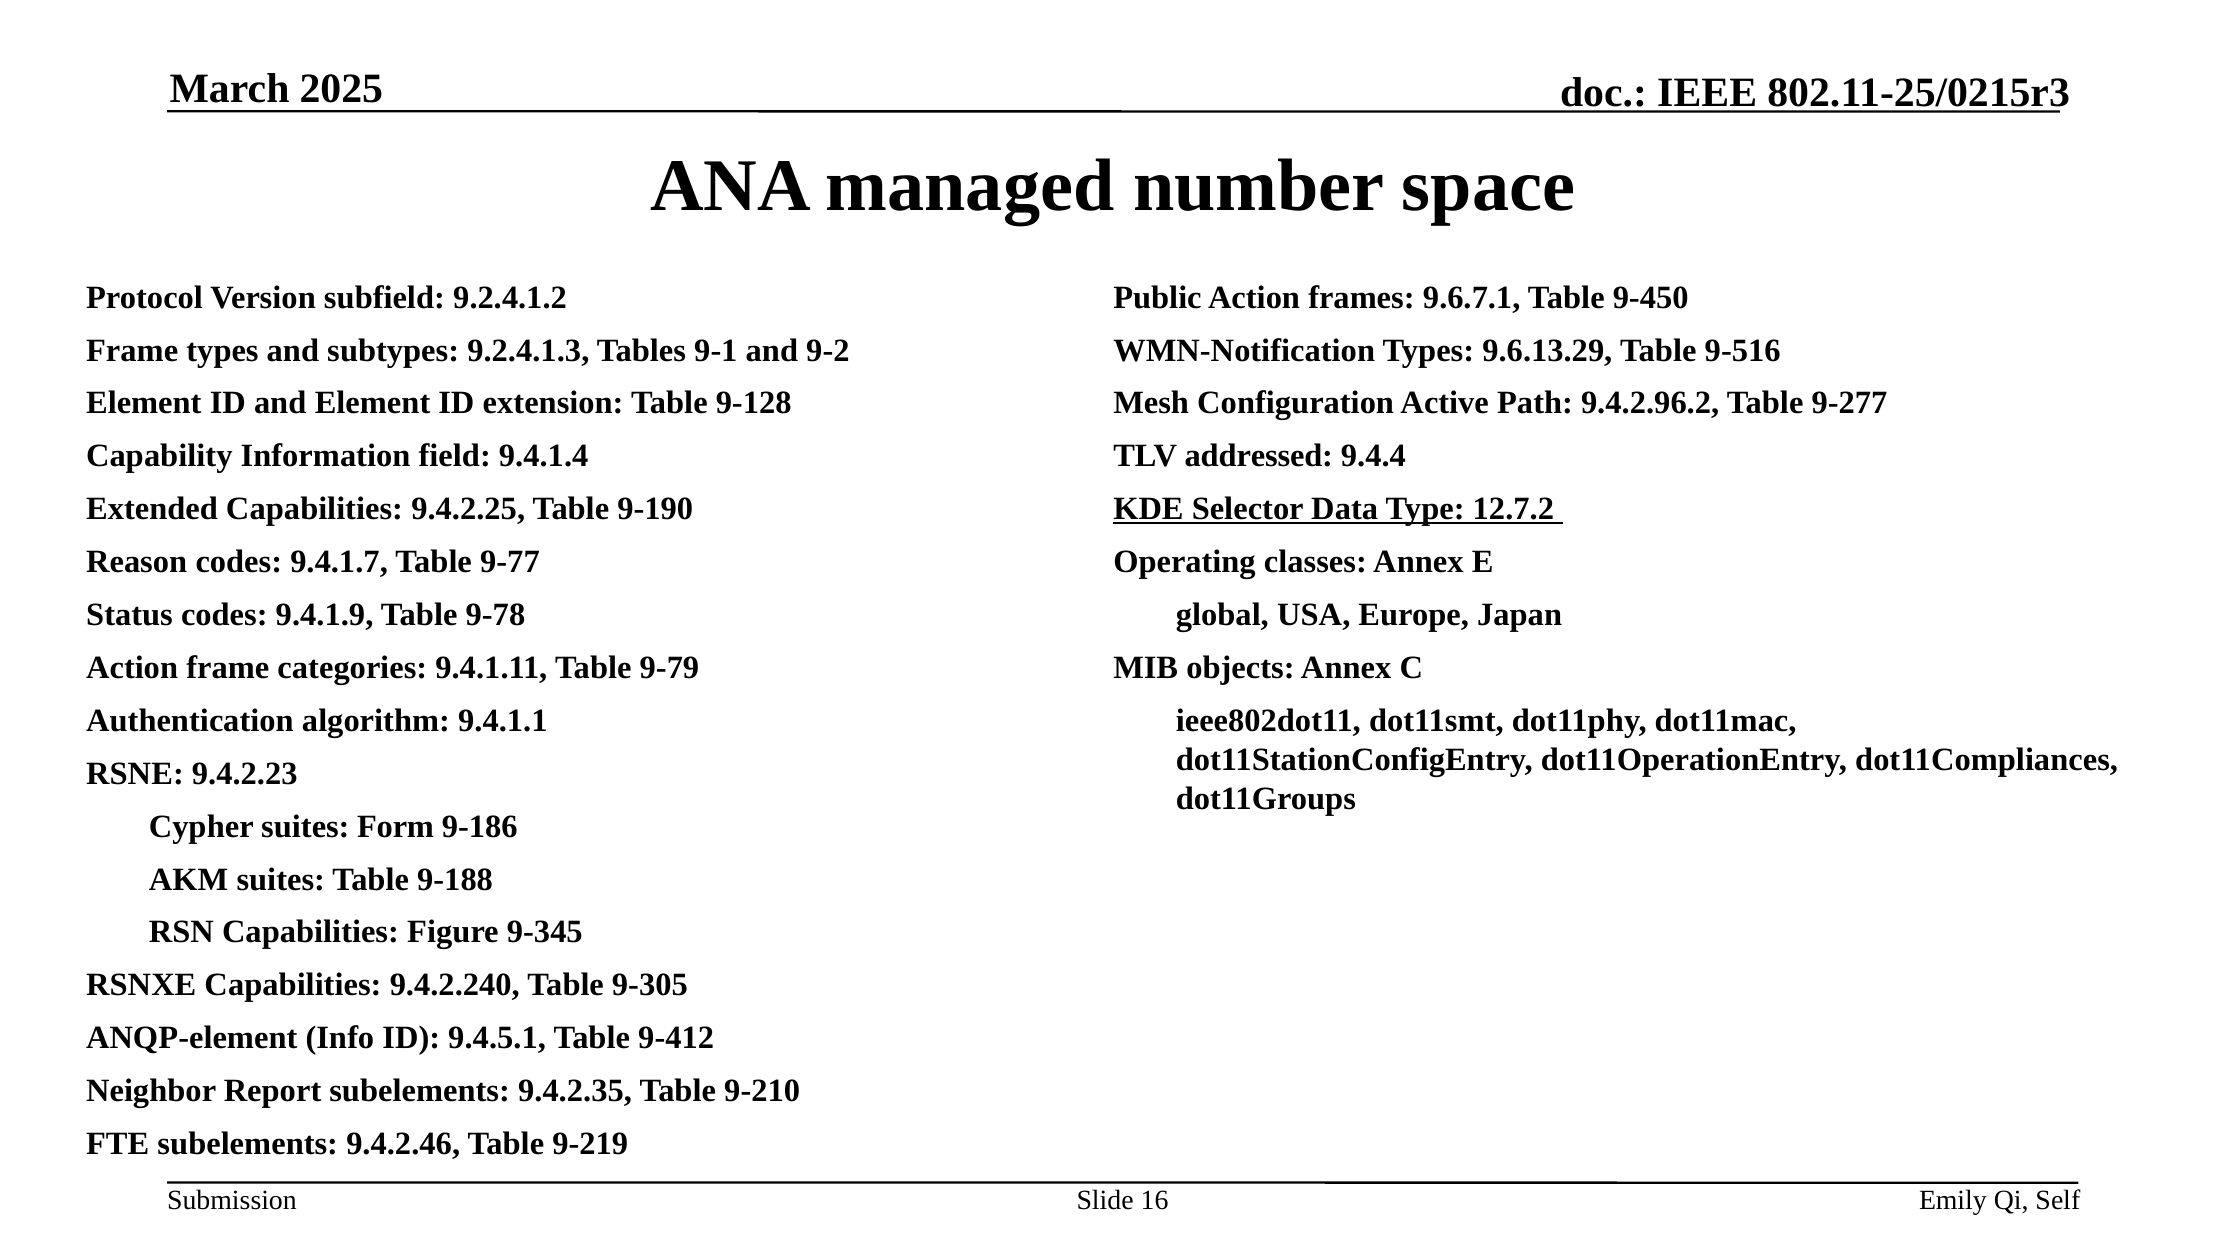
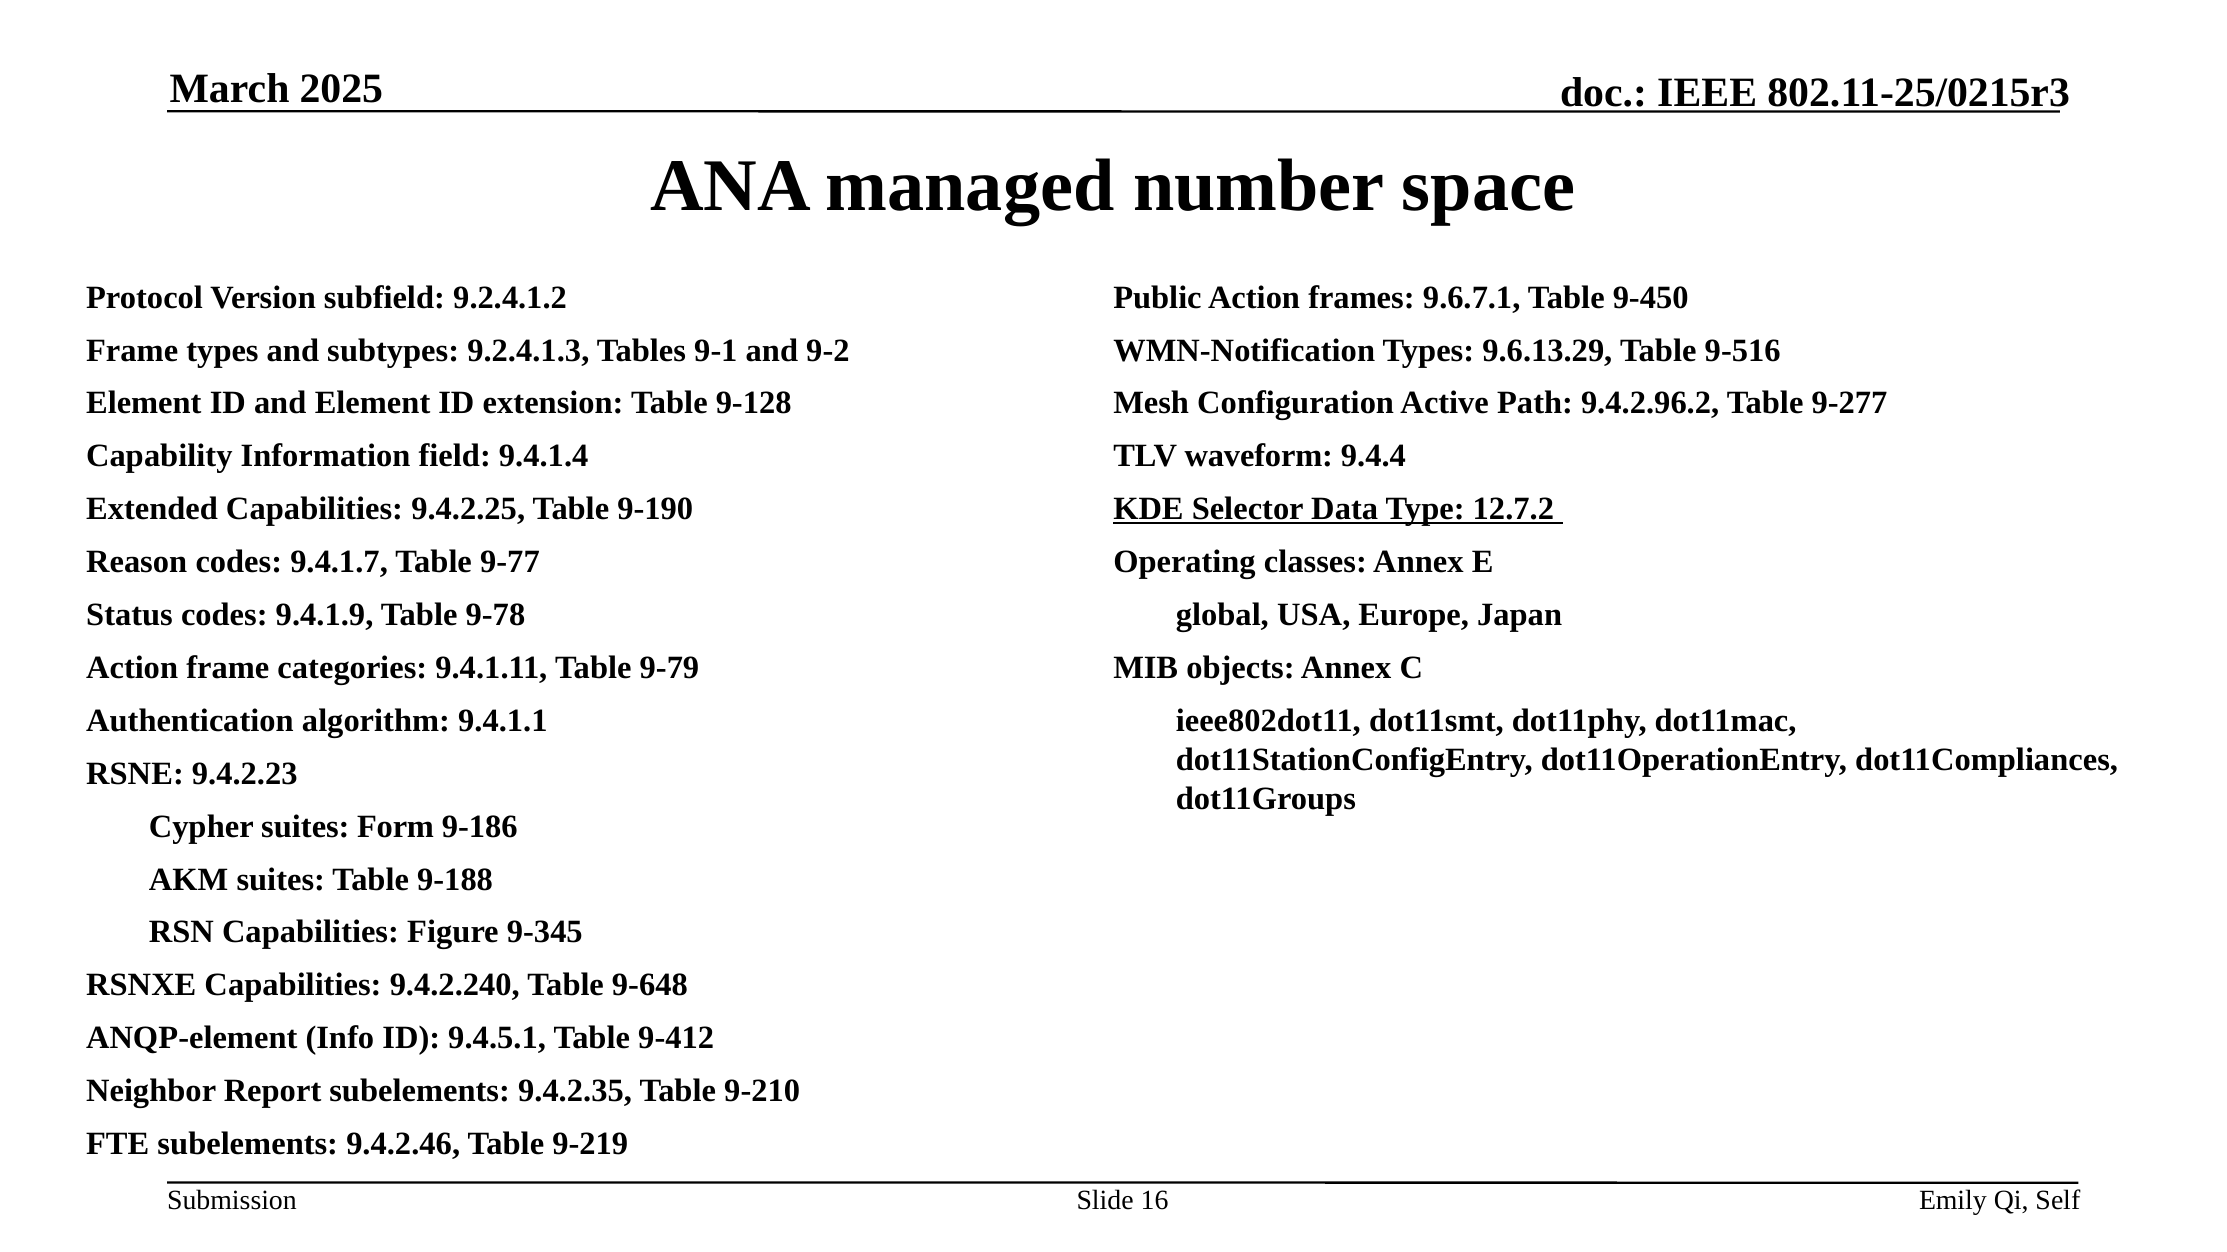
addressed: addressed -> waveform
9-305: 9-305 -> 9-648
